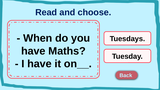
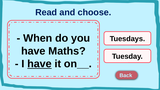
have at (39, 64) underline: none -> present
